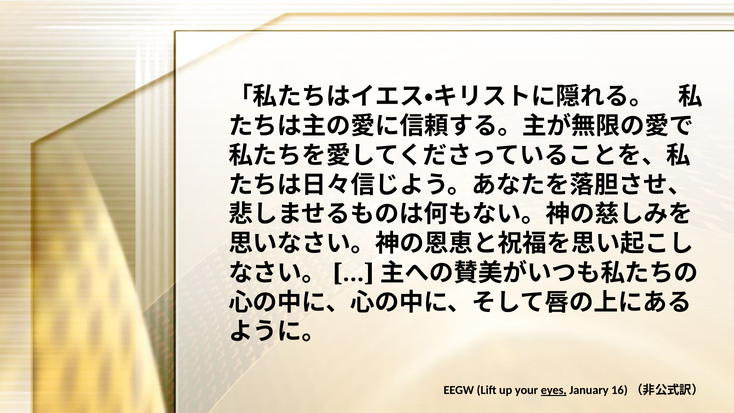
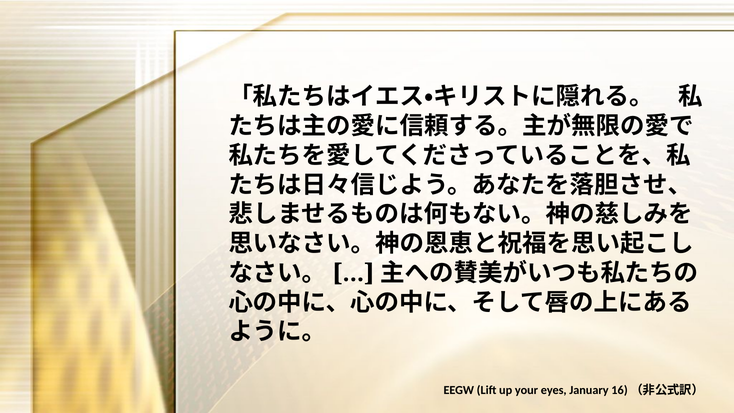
eyes underline: present -> none
